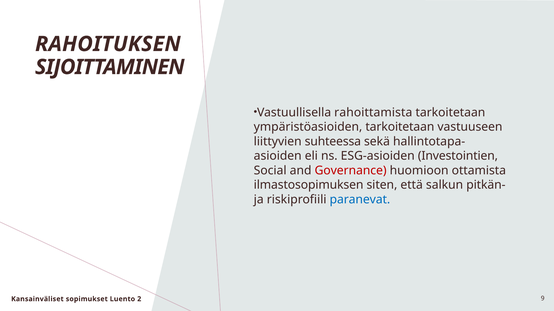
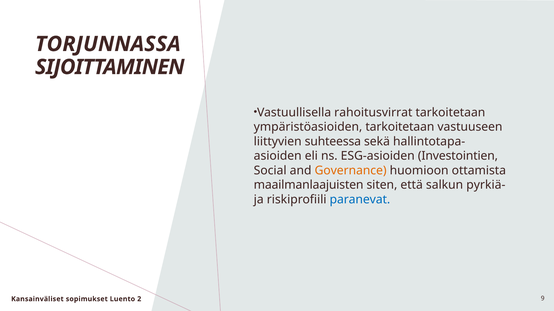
RAHOITUKSEN: RAHOITUKSEN -> TORJUNNASSA
rahoittamista: rahoittamista -> rahoitusvirrat
Governance colour: red -> orange
ilmastosopimuksen: ilmastosopimuksen -> maailmanlaajuisten
pitkän-: pitkän- -> pyrkiä-
